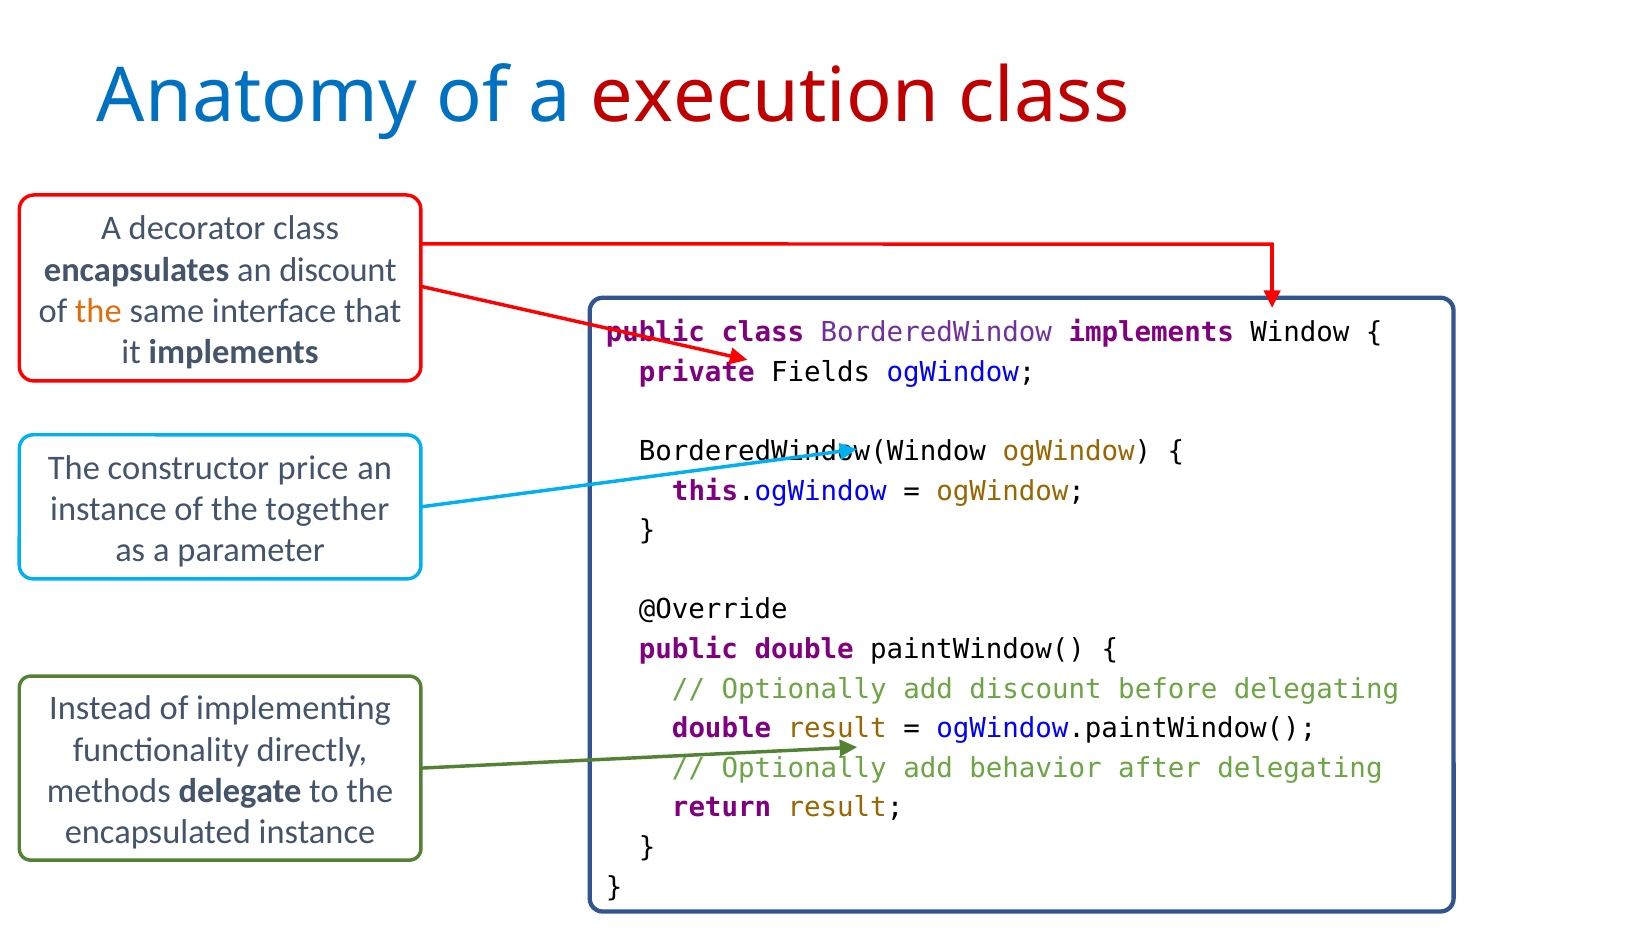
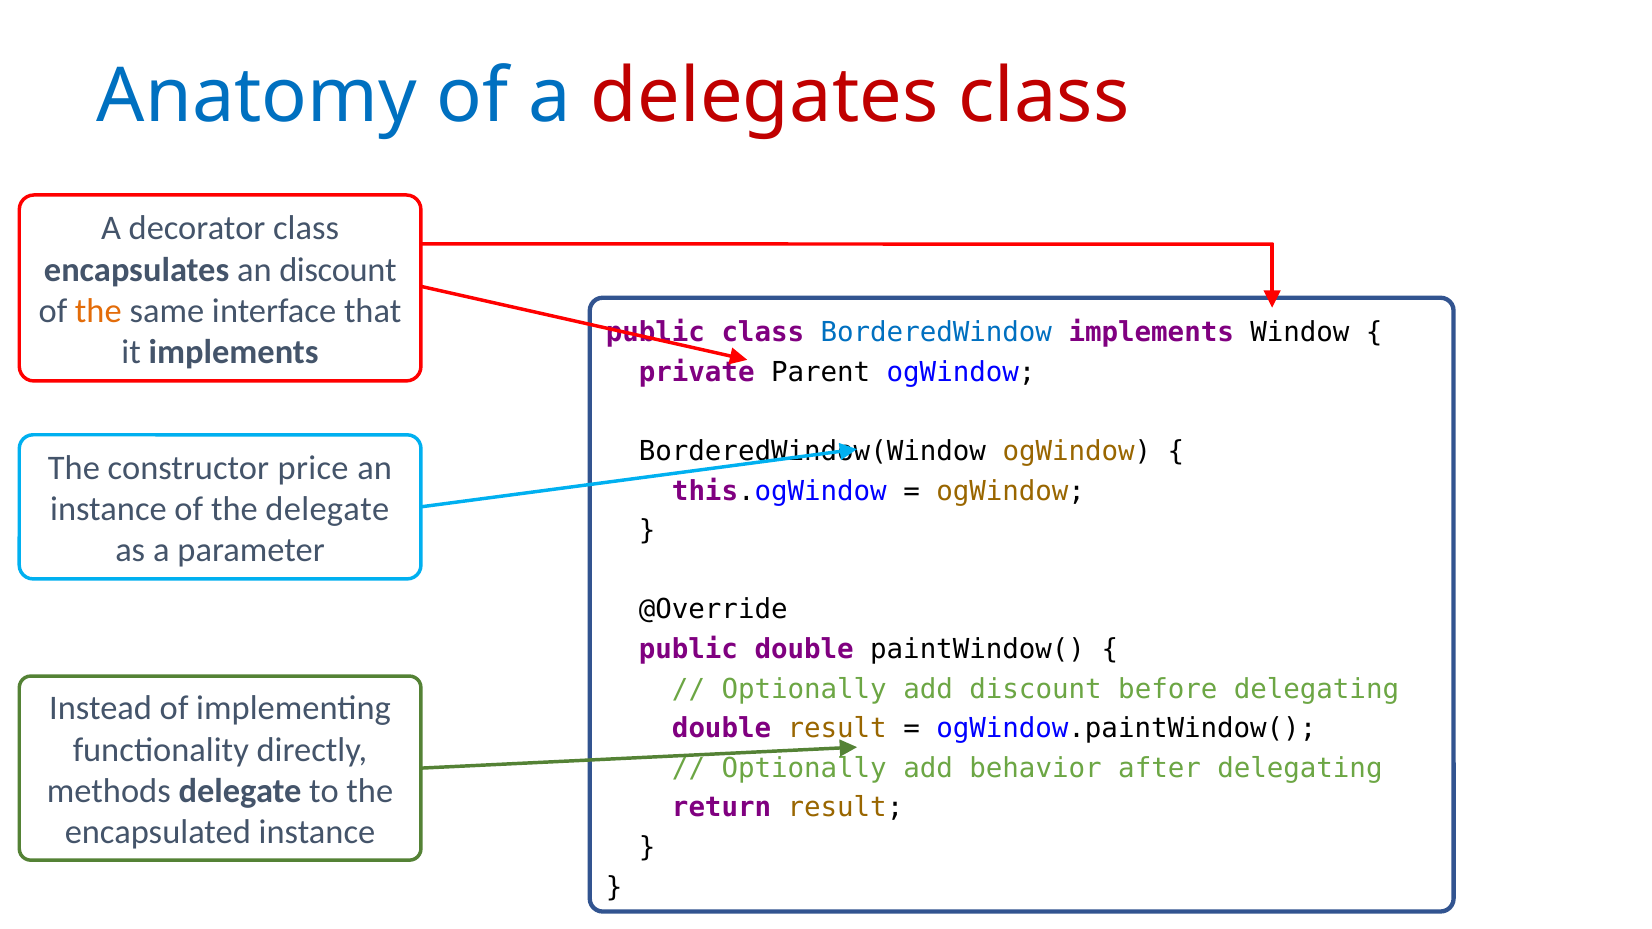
execution: execution -> delegates
BorderedWindow colour: purple -> blue
Fields: Fields -> Parent
the together: together -> delegate
